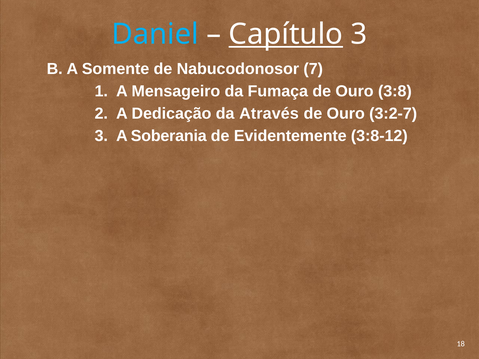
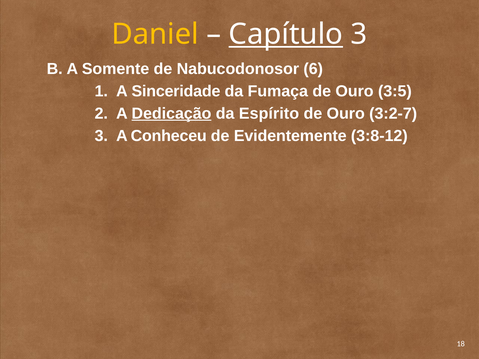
Daniel colour: light blue -> yellow
7: 7 -> 6
Mensageiro: Mensageiro -> Sinceridade
3:8: 3:8 -> 3:5
Dedicação underline: none -> present
Através: Através -> Espírito
Soberania: Soberania -> Conheceu
